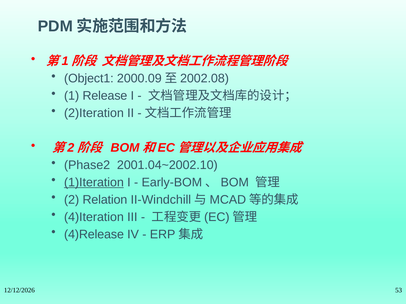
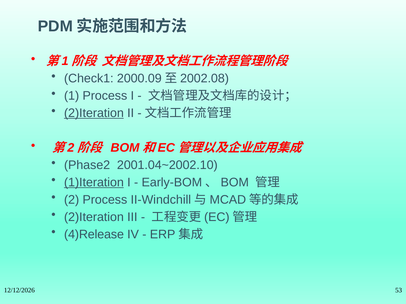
Object1: Object1 -> Check1
1 Release: Release -> Process
2)Iteration at (94, 113) underline: none -> present
2 Relation: Relation -> Process
4)Iteration at (94, 217): 4)Iteration -> 2)Iteration
